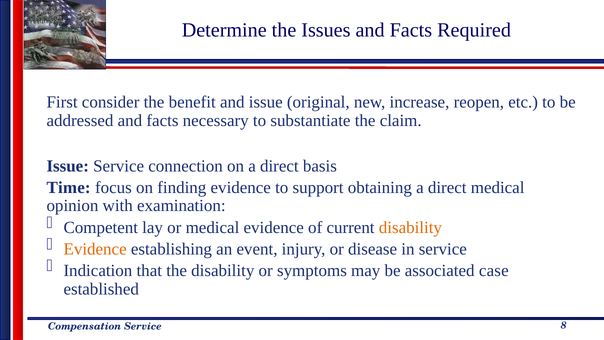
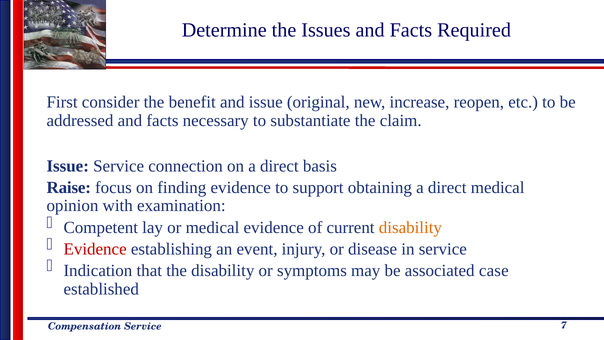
Time: Time -> Raise
Evidence at (95, 249) colour: orange -> red
8: 8 -> 7
